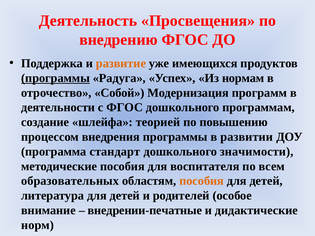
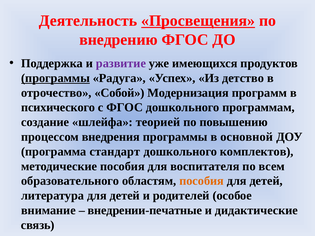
Просвещения underline: none -> present
развитие colour: orange -> purple
нормам: нормам -> детство
деятельности: деятельности -> психического
развитии: развитии -> основной
значимости: значимости -> комплектов
образовательных: образовательных -> образовательного
норм: норм -> связь
